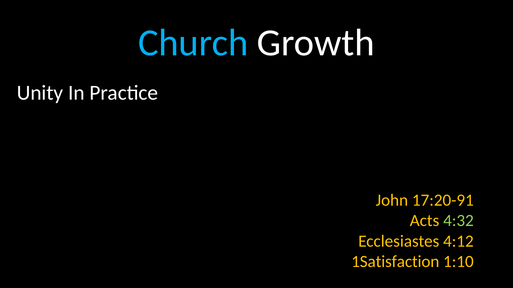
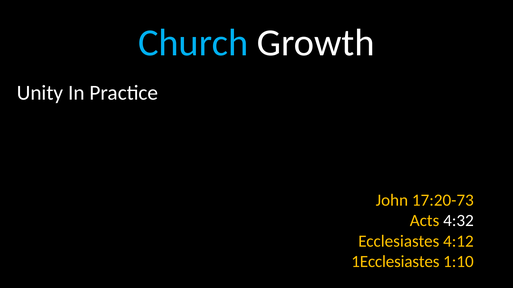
17:20-91: 17:20-91 -> 17:20-73
4:32 colour: light green -> white
1Satisfaction: 1Satisfaction -> 1Ecclesiastes
